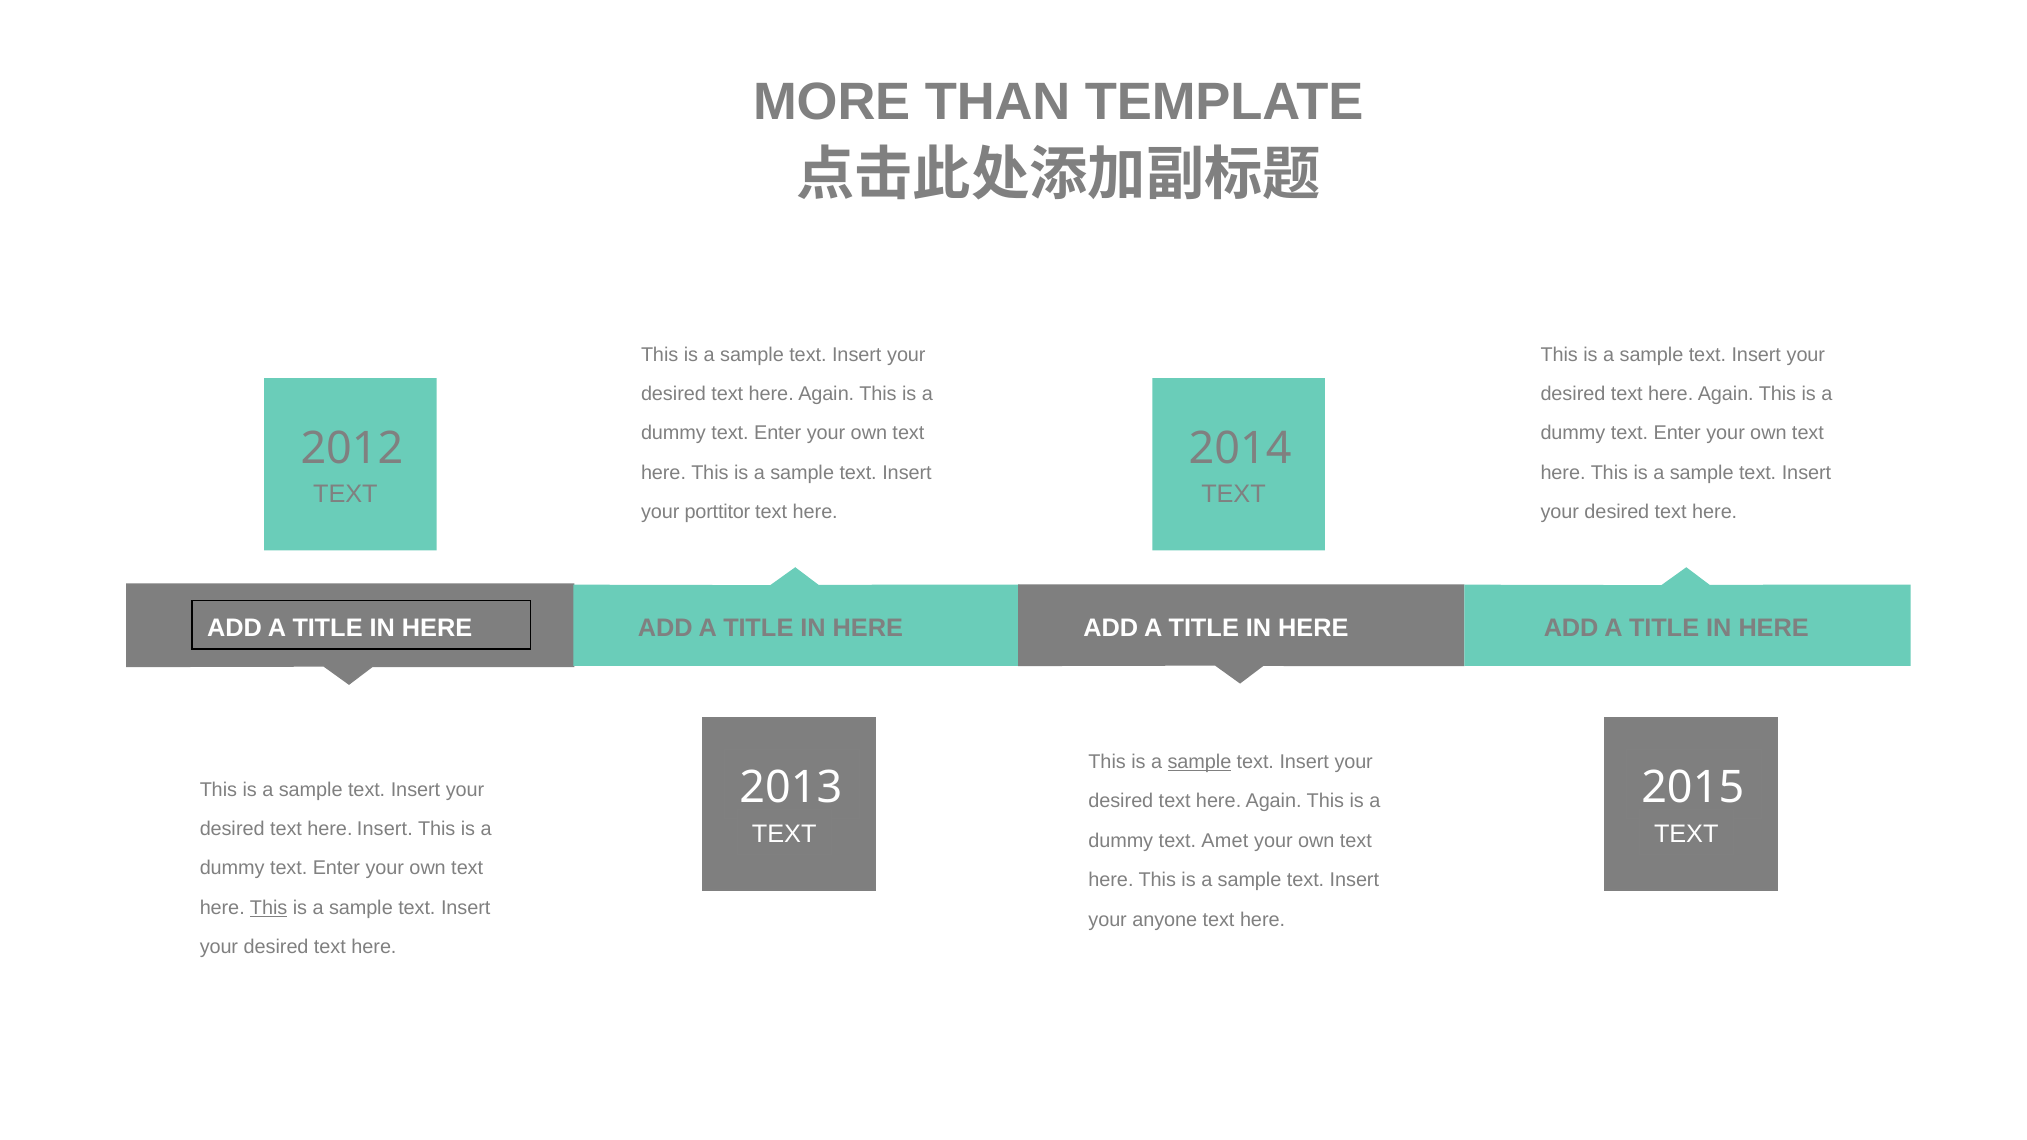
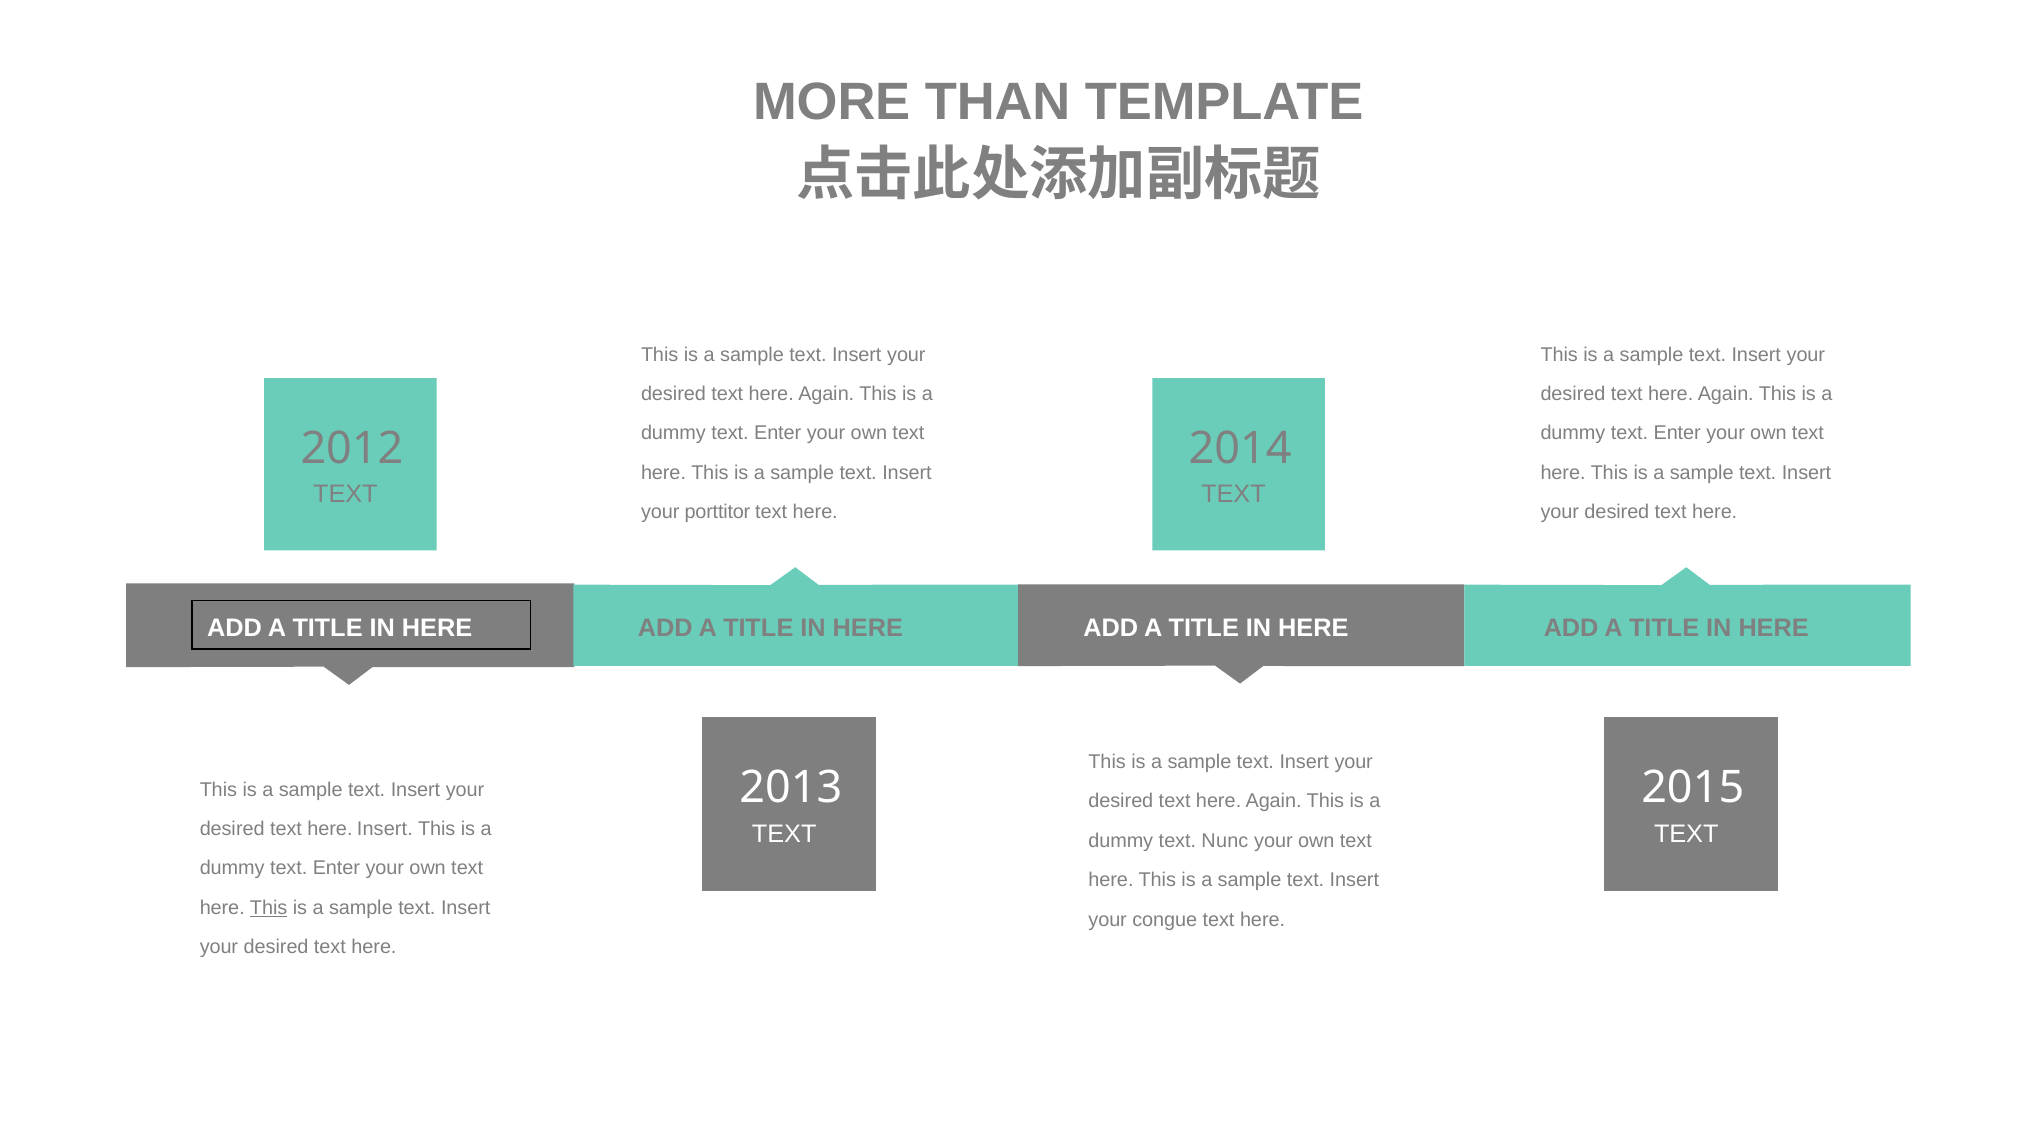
sample at (1199, 762) underline: present -> none
Amet: Amet -> Nunc
anyone: anyone -> congue
